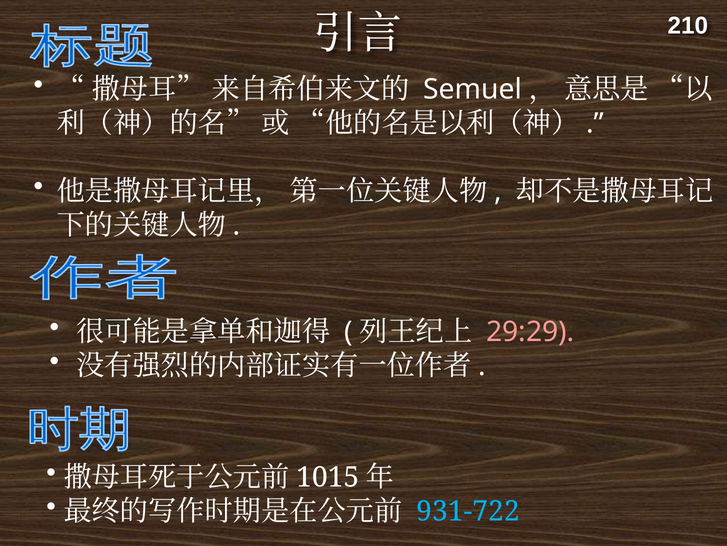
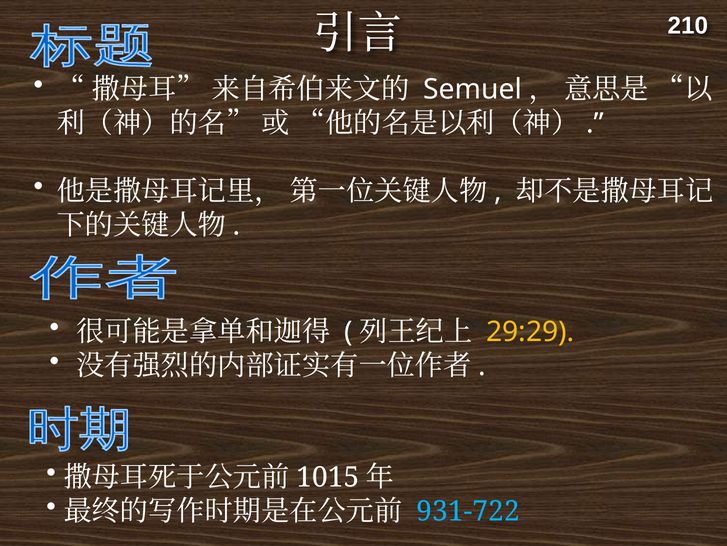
29:29 colour: pink -> yellow
